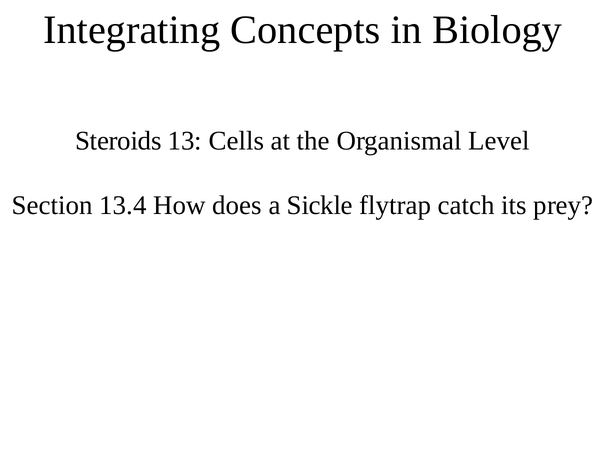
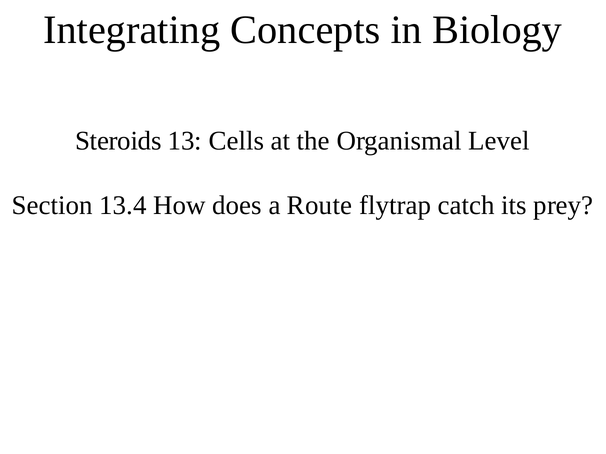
Sickle: Sickle -> Route
